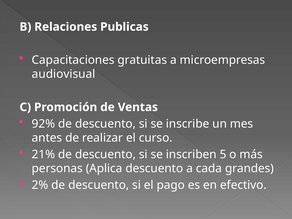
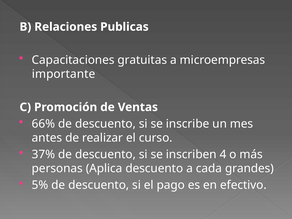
audiovisual: audiovisual -> importante
92%: 92% -> 66%
21%: 21% -> 37%
5: 5 -> 4
2%: 2% -> 5%
